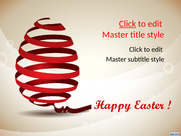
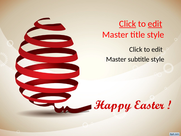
edit at (155, 24) underline: none -> present
